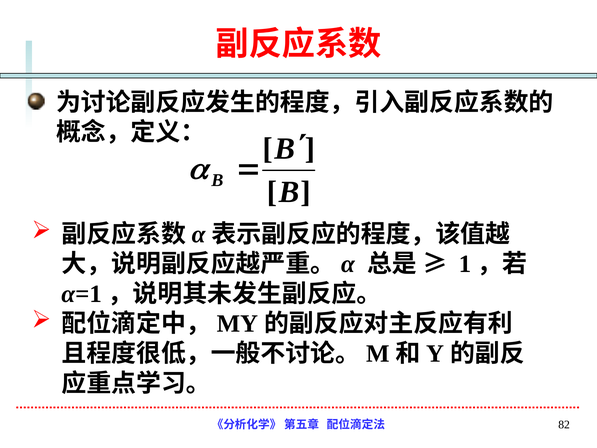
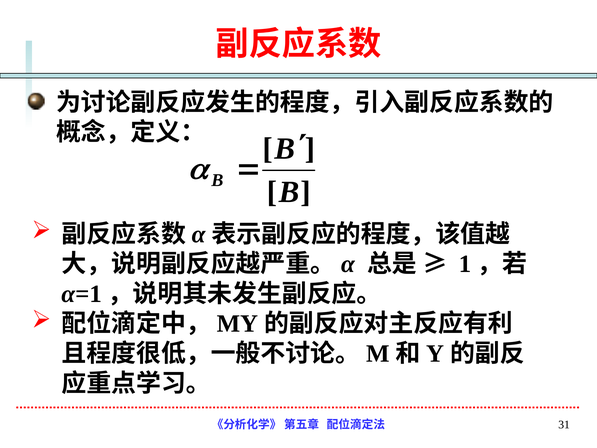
82: 82 -> 31
